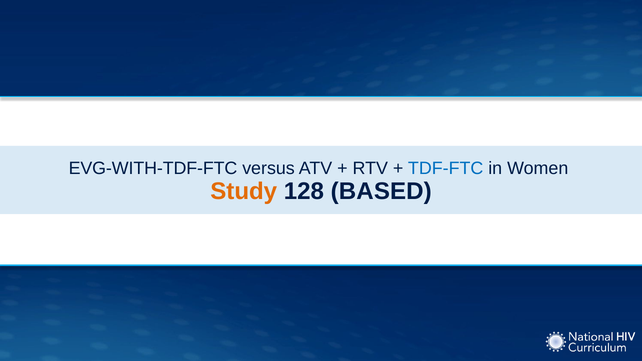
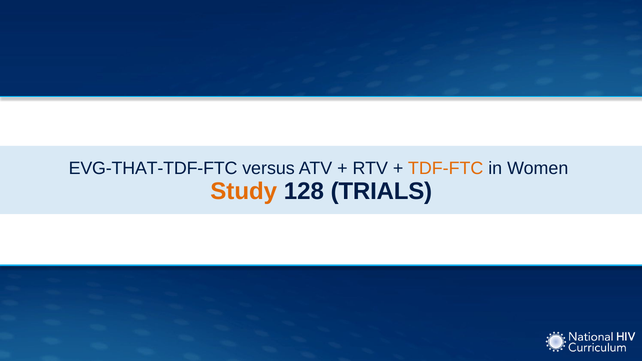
EVG-WITH-TDF-FTC: EVG-WITH-TDF-FTC -> EVG-THAT-TDF-FTC
TDF-FTC colour: blue -> orange
BASED: BASED -> TRIALS
